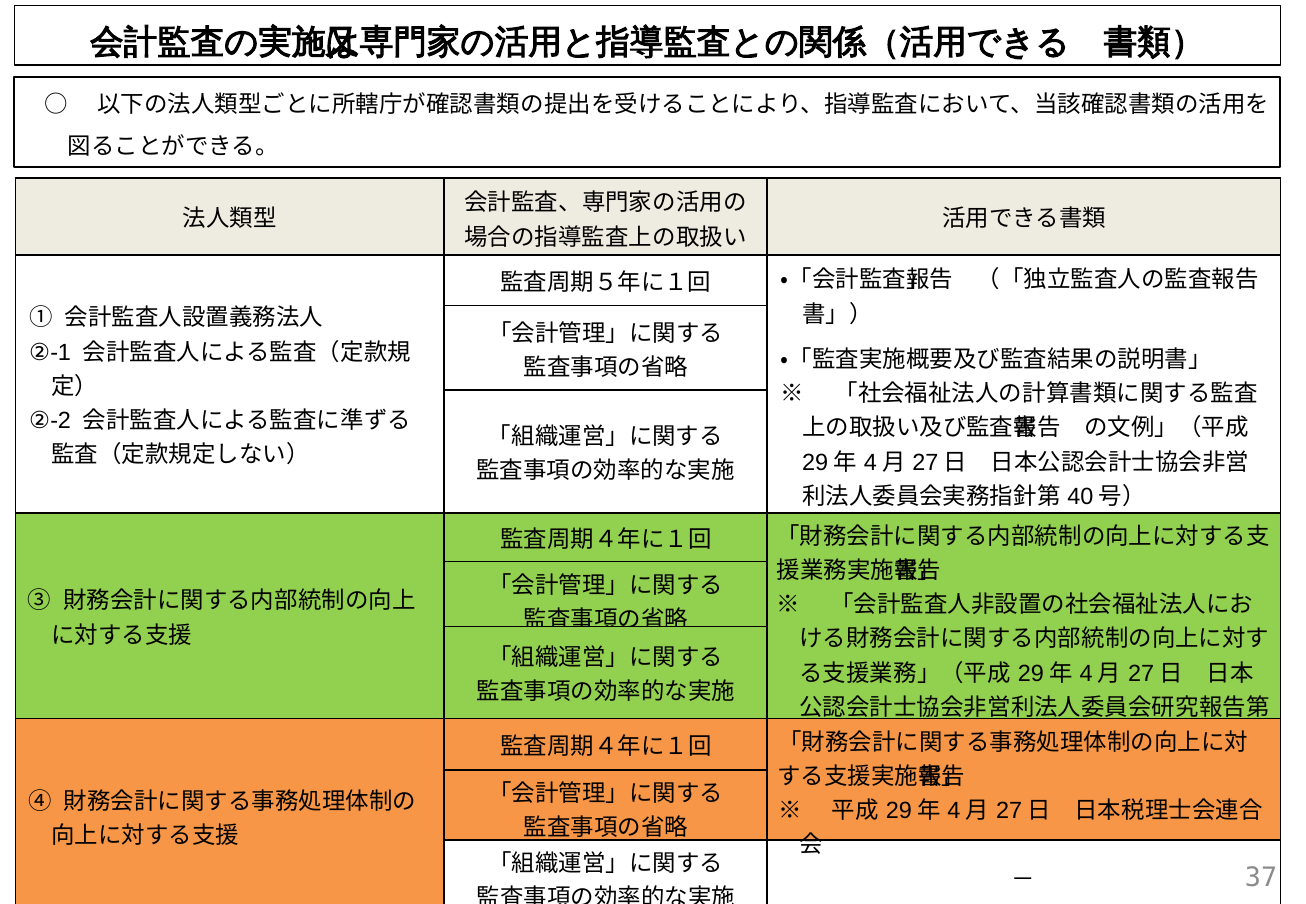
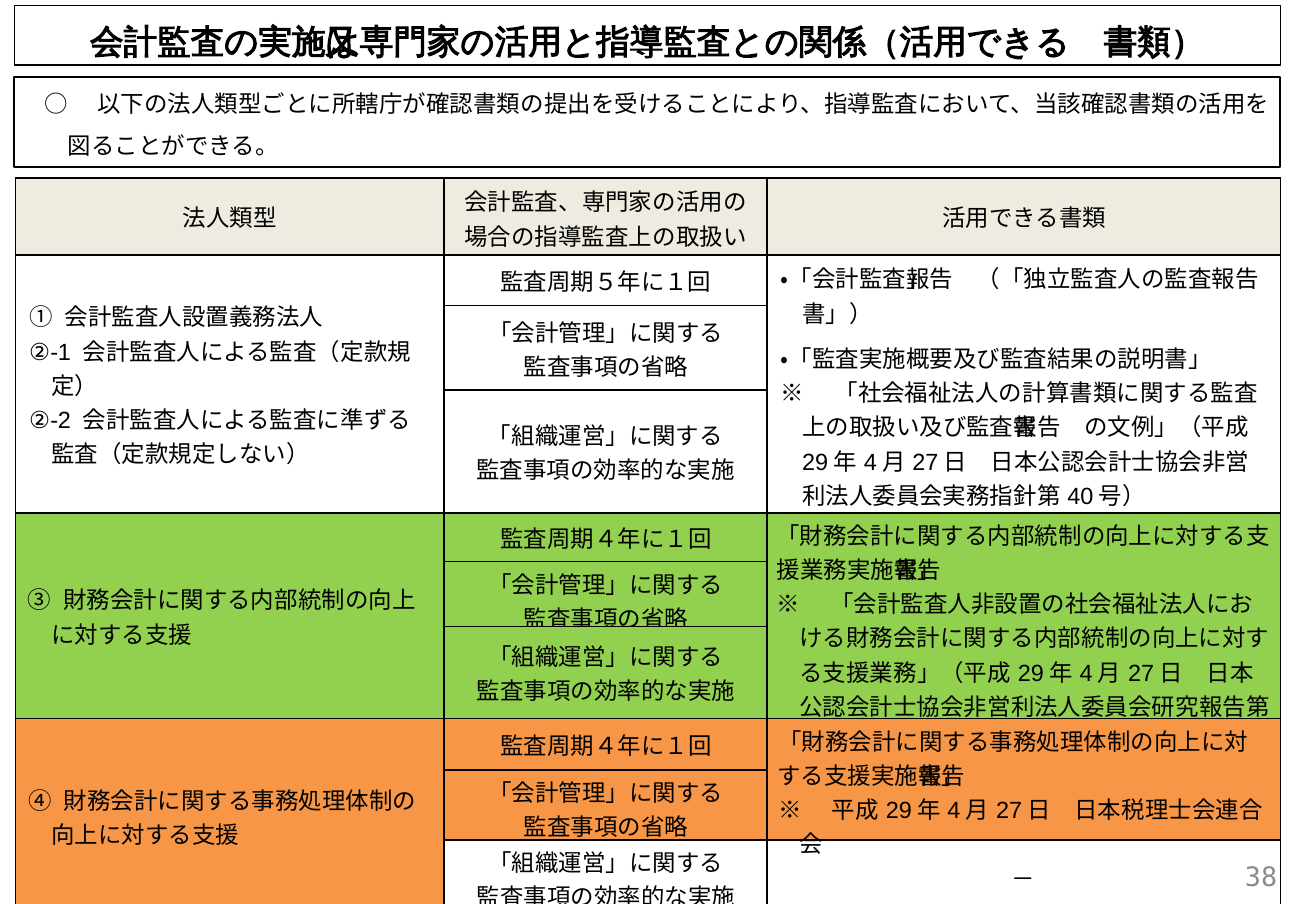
37: 37 -> 38
